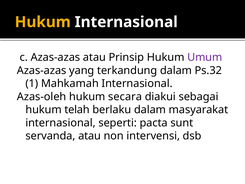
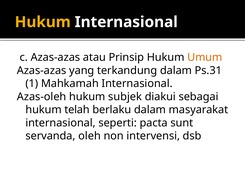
Umum colour: purple -> orange
Ps.32: Ps.32 -> Ps.31
secara: secara -> subjek
servanda atau: atau -> oleh
